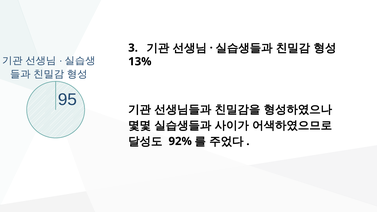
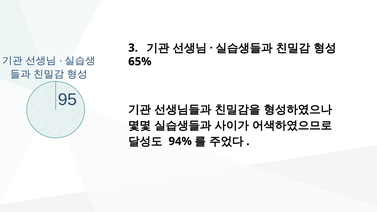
13%: 13% -> 65%
92%: 92% -> 94%
